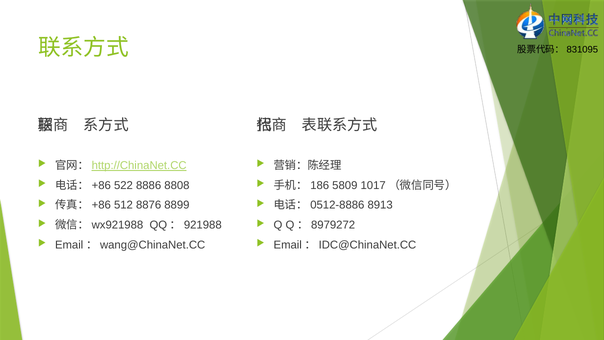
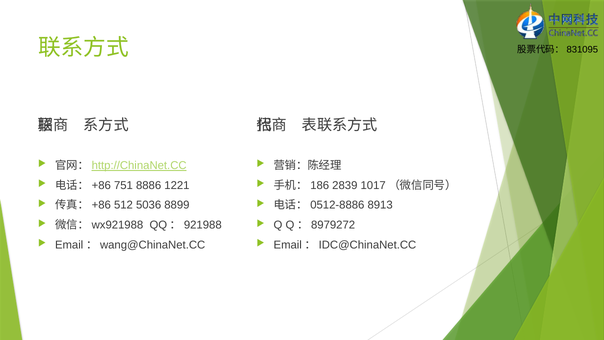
522: 522 -> 751
8808: 8808 -> 1221
5809: 5809 -> 2839
8876: 8876 -> 5036
